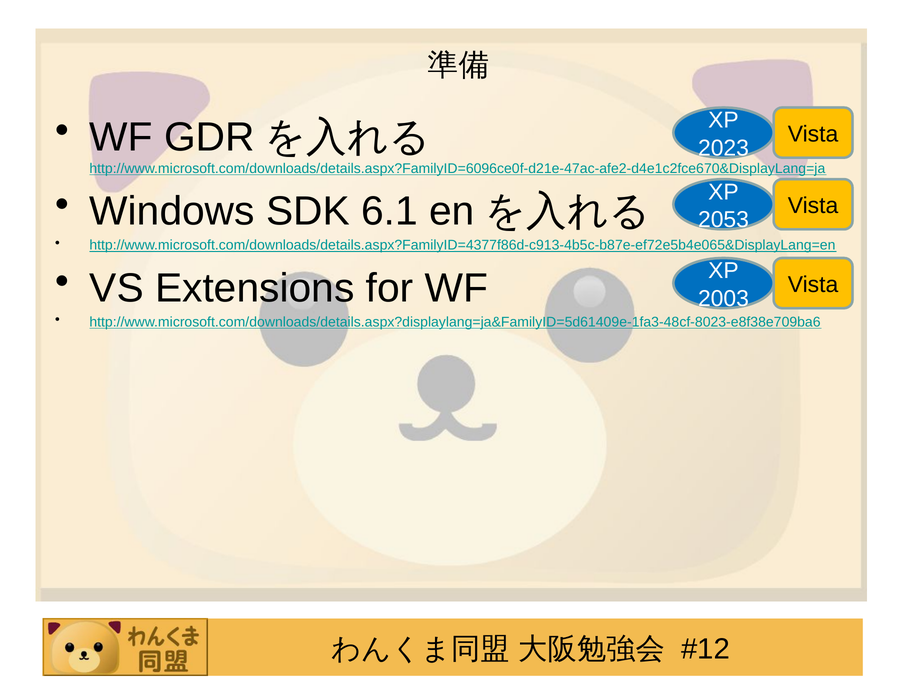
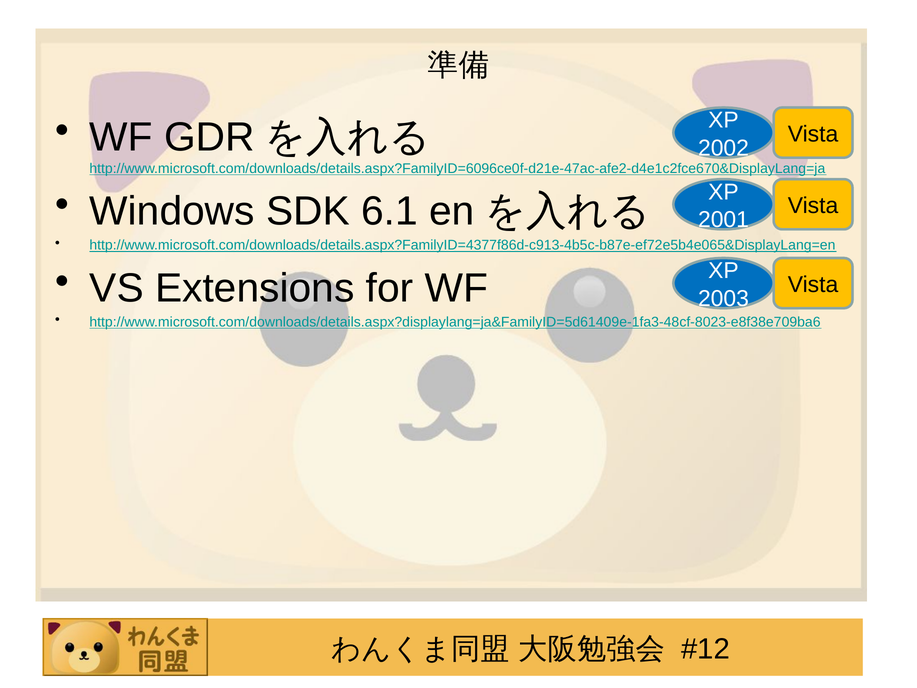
2023: 2023 -> 2002
2053: 2053 -> 2001
